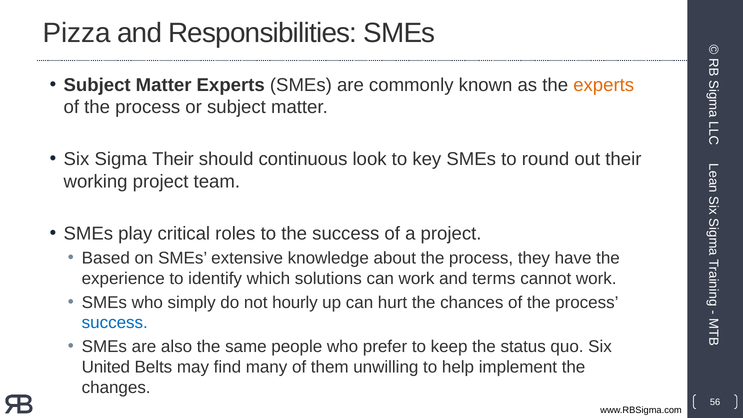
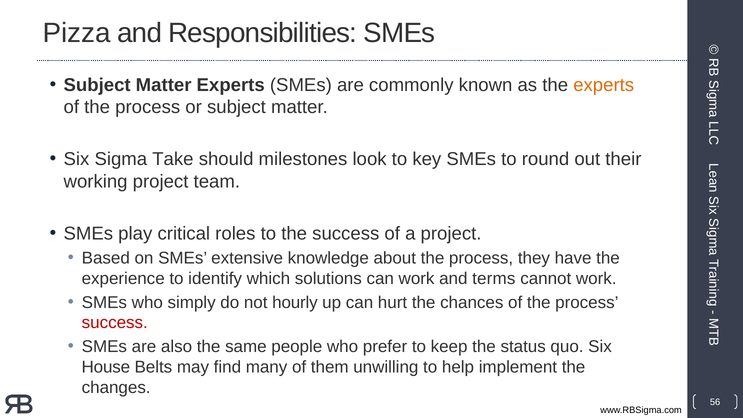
Sigma Their: Their -> Take
continuous: continuous -> milestones
success at (115, 323) colour: blue -> red
United: United -> House
